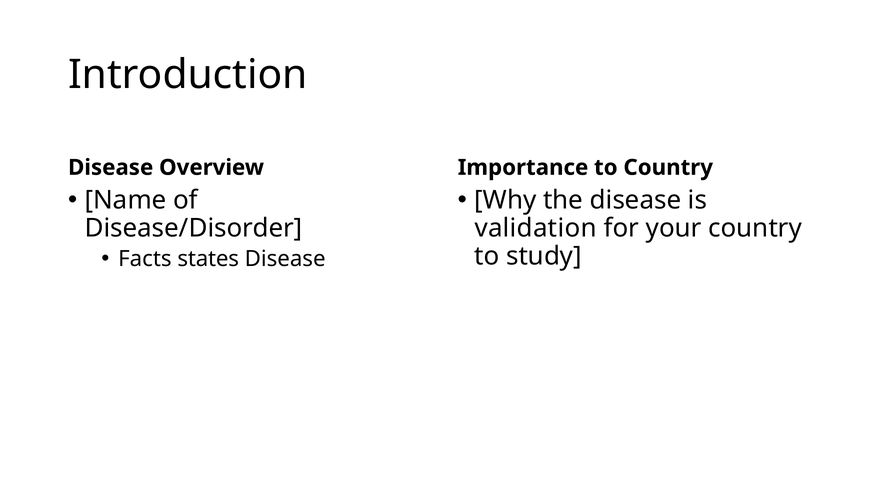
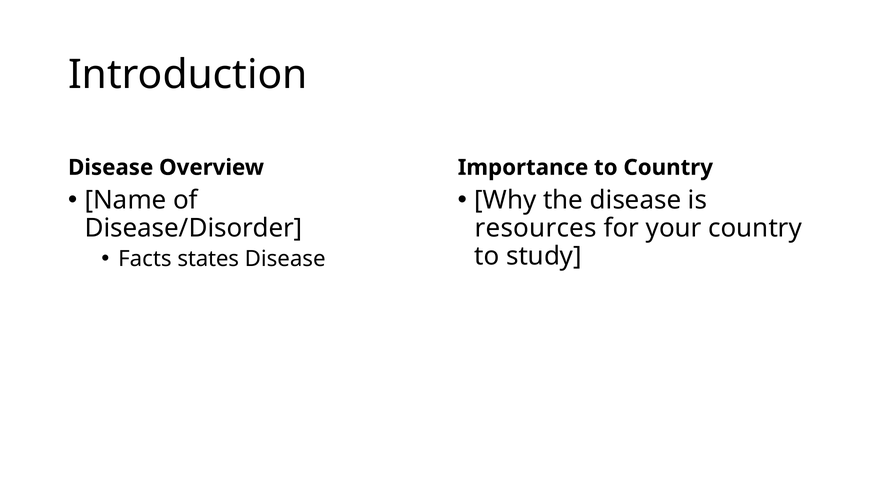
validation: validation -> resources
